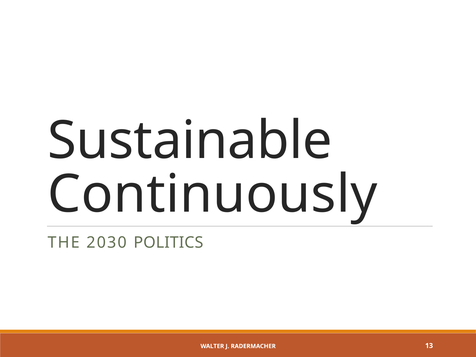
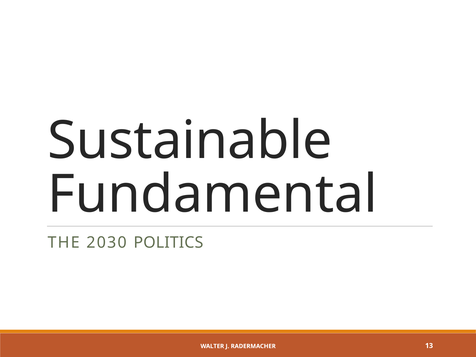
Continuously: Continuously -> Fundamental
